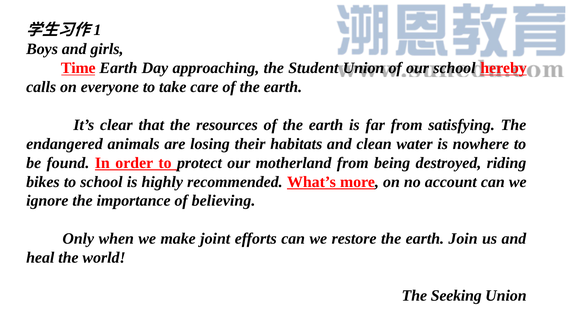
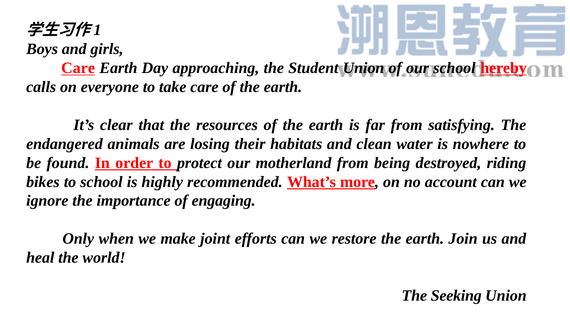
Time at (78, 68): Time -> Care
believing: believing -> engaging
